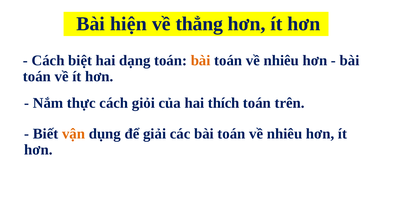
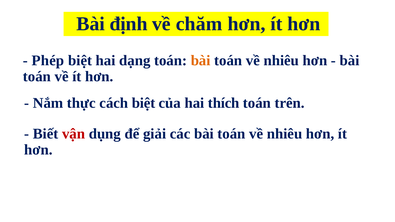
hiện: hiện -> định
thẳng: thẳng -> chăm
Cách at (48, 61): Cách -> Phép
cách giỏi: giỏi -> biệt
vận colour: orange -> red
